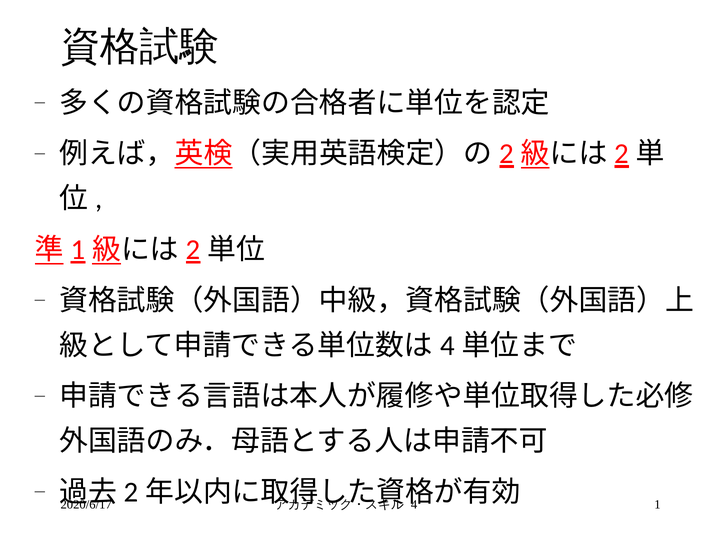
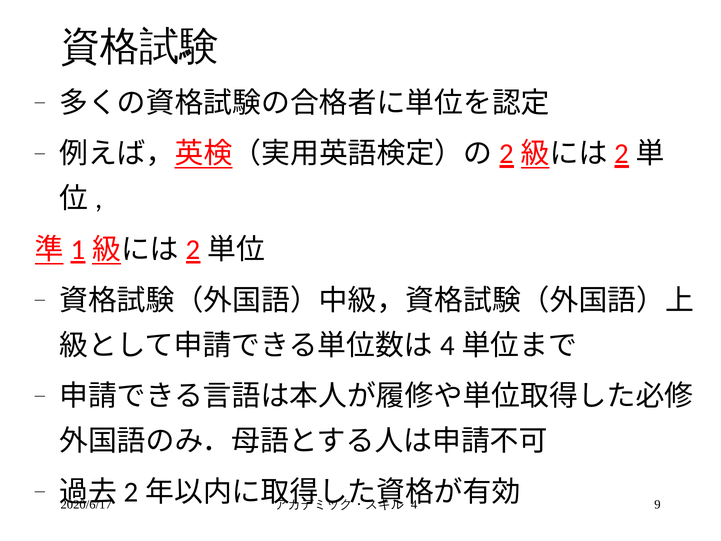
1: 1 -> 9
